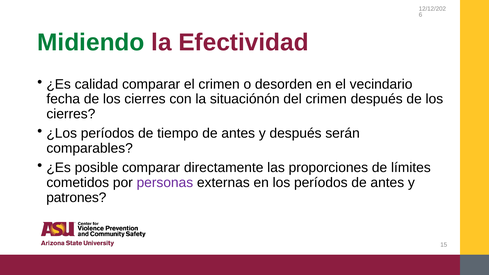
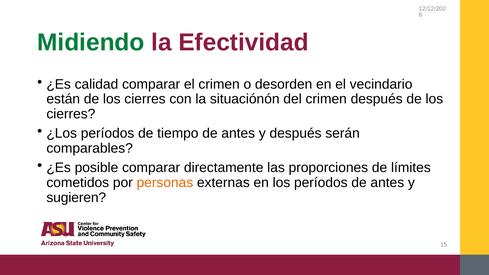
fecha: fecha -> están
personas colour: purple -> orange
patrones: patrones -> sugieren
